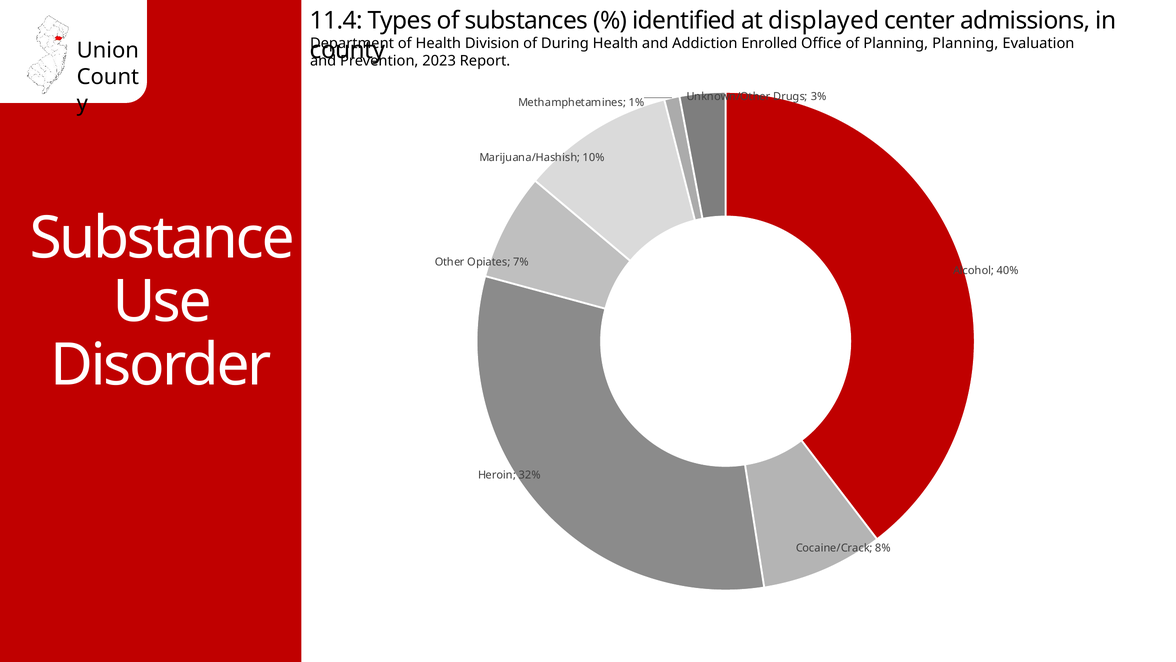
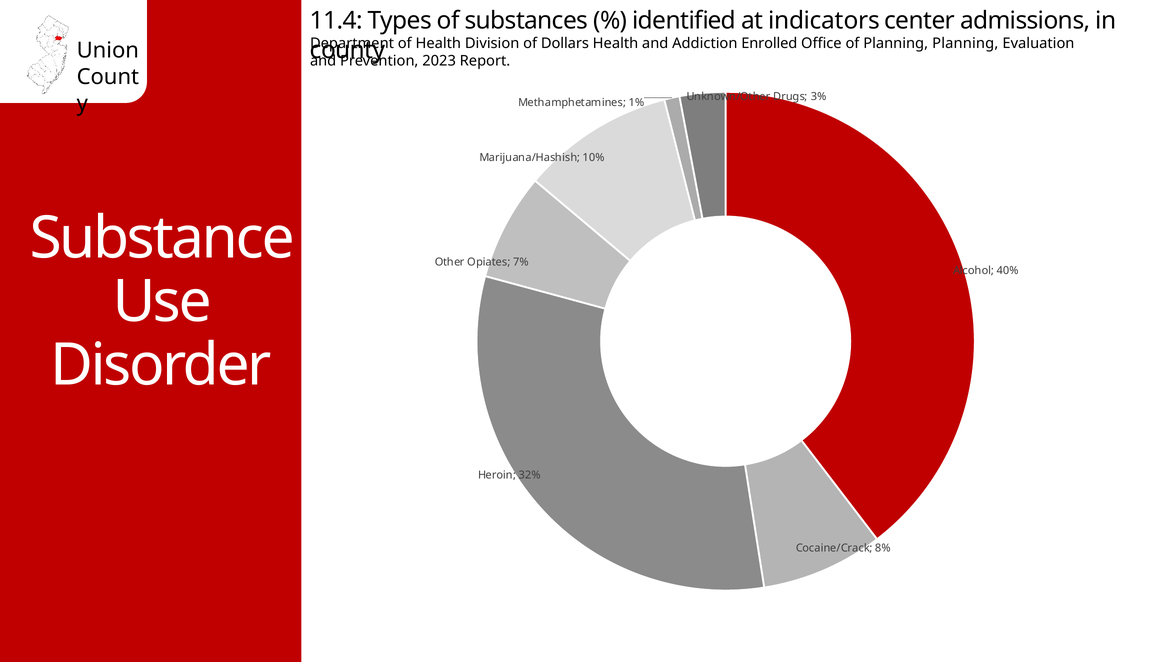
displayed: displayed -> indicators
During: During -> Dollars
